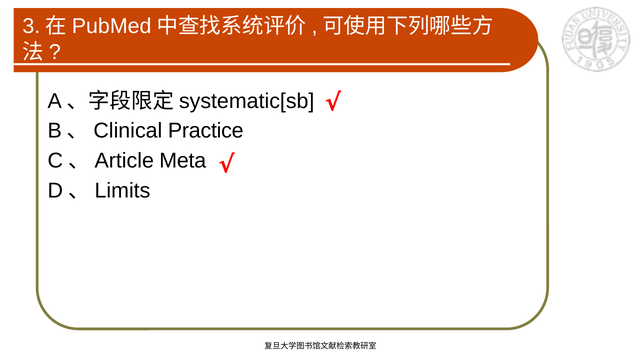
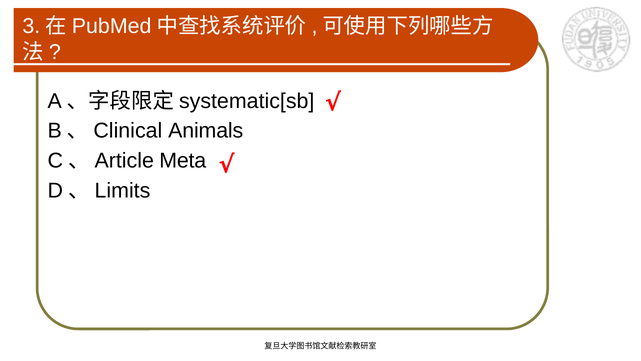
Practice: Practice -> Animals
